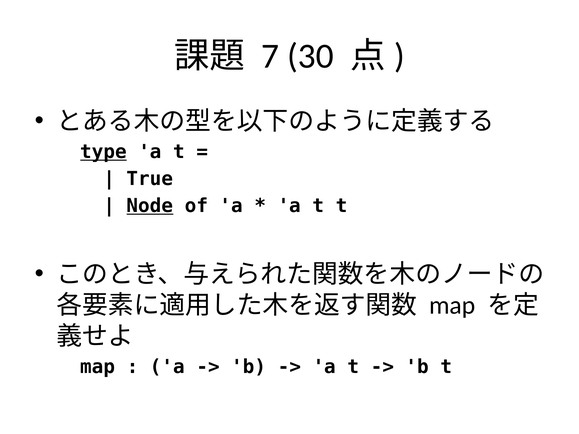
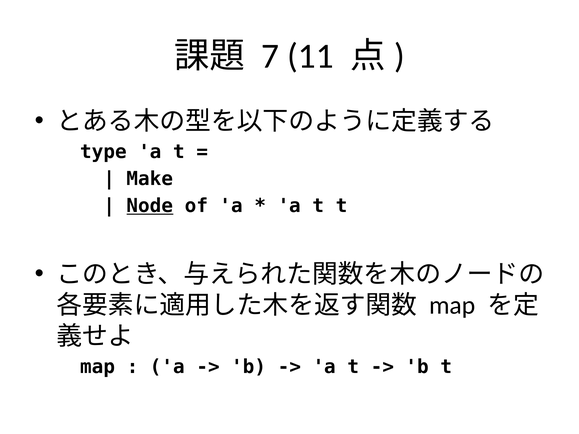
30: 30 -> 11
type underline: present -> none
True: True -> Make
